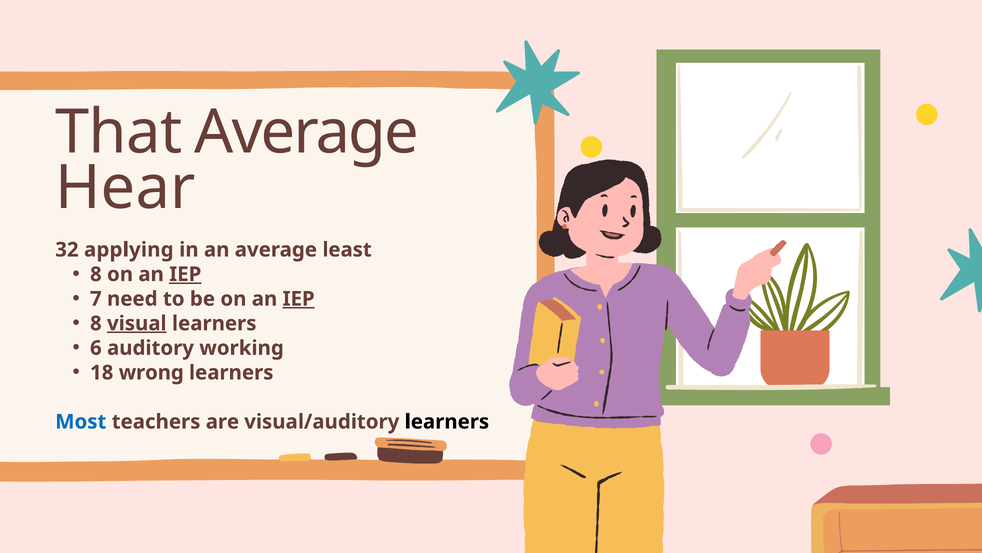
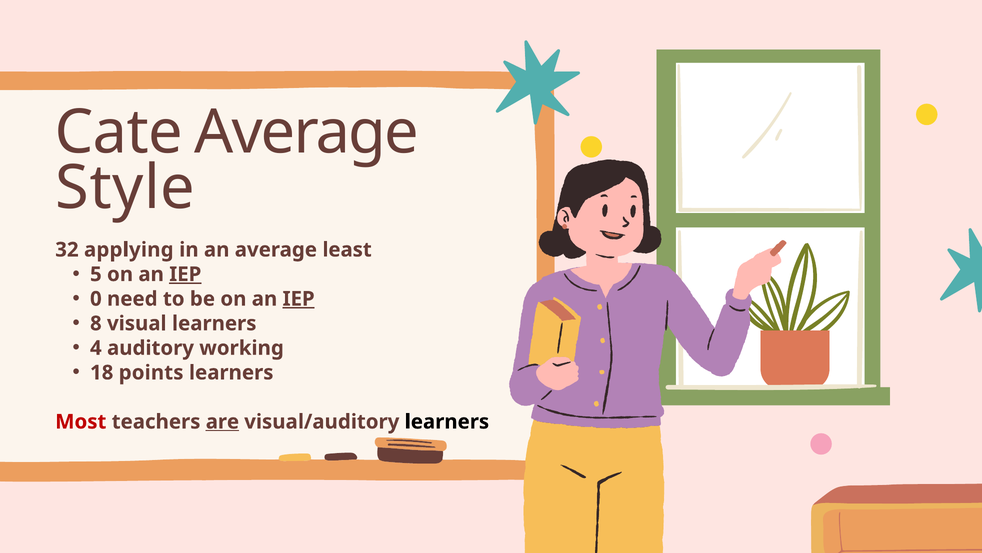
That: That -> Cate
Hear: Hear -> Style
8 at (96, 274): 8 -> 5
7: 7 -> 0
visual underline: present -> none
6: 6 -> 4
wrong: wrong -> points
Most colour: blue -> red
are underline: none -> present
